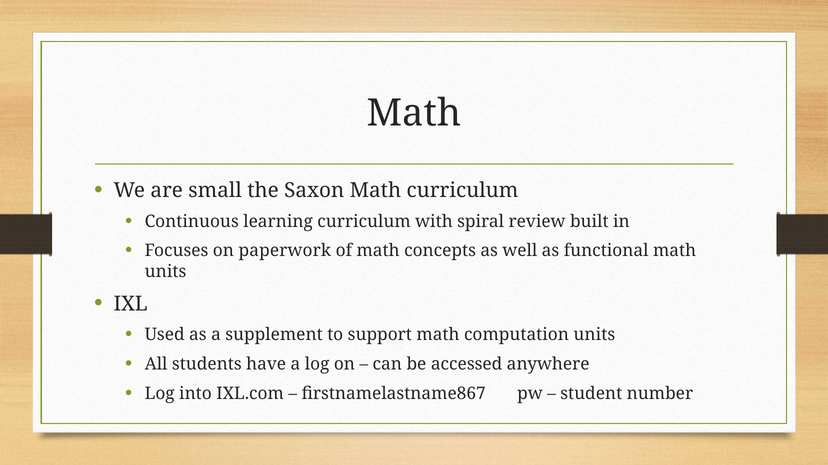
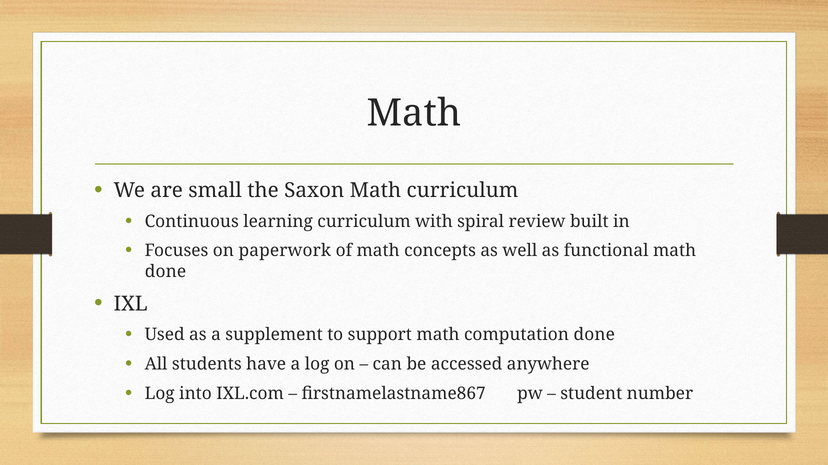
units at (166, 272): units -> done
computation units: units -> done
